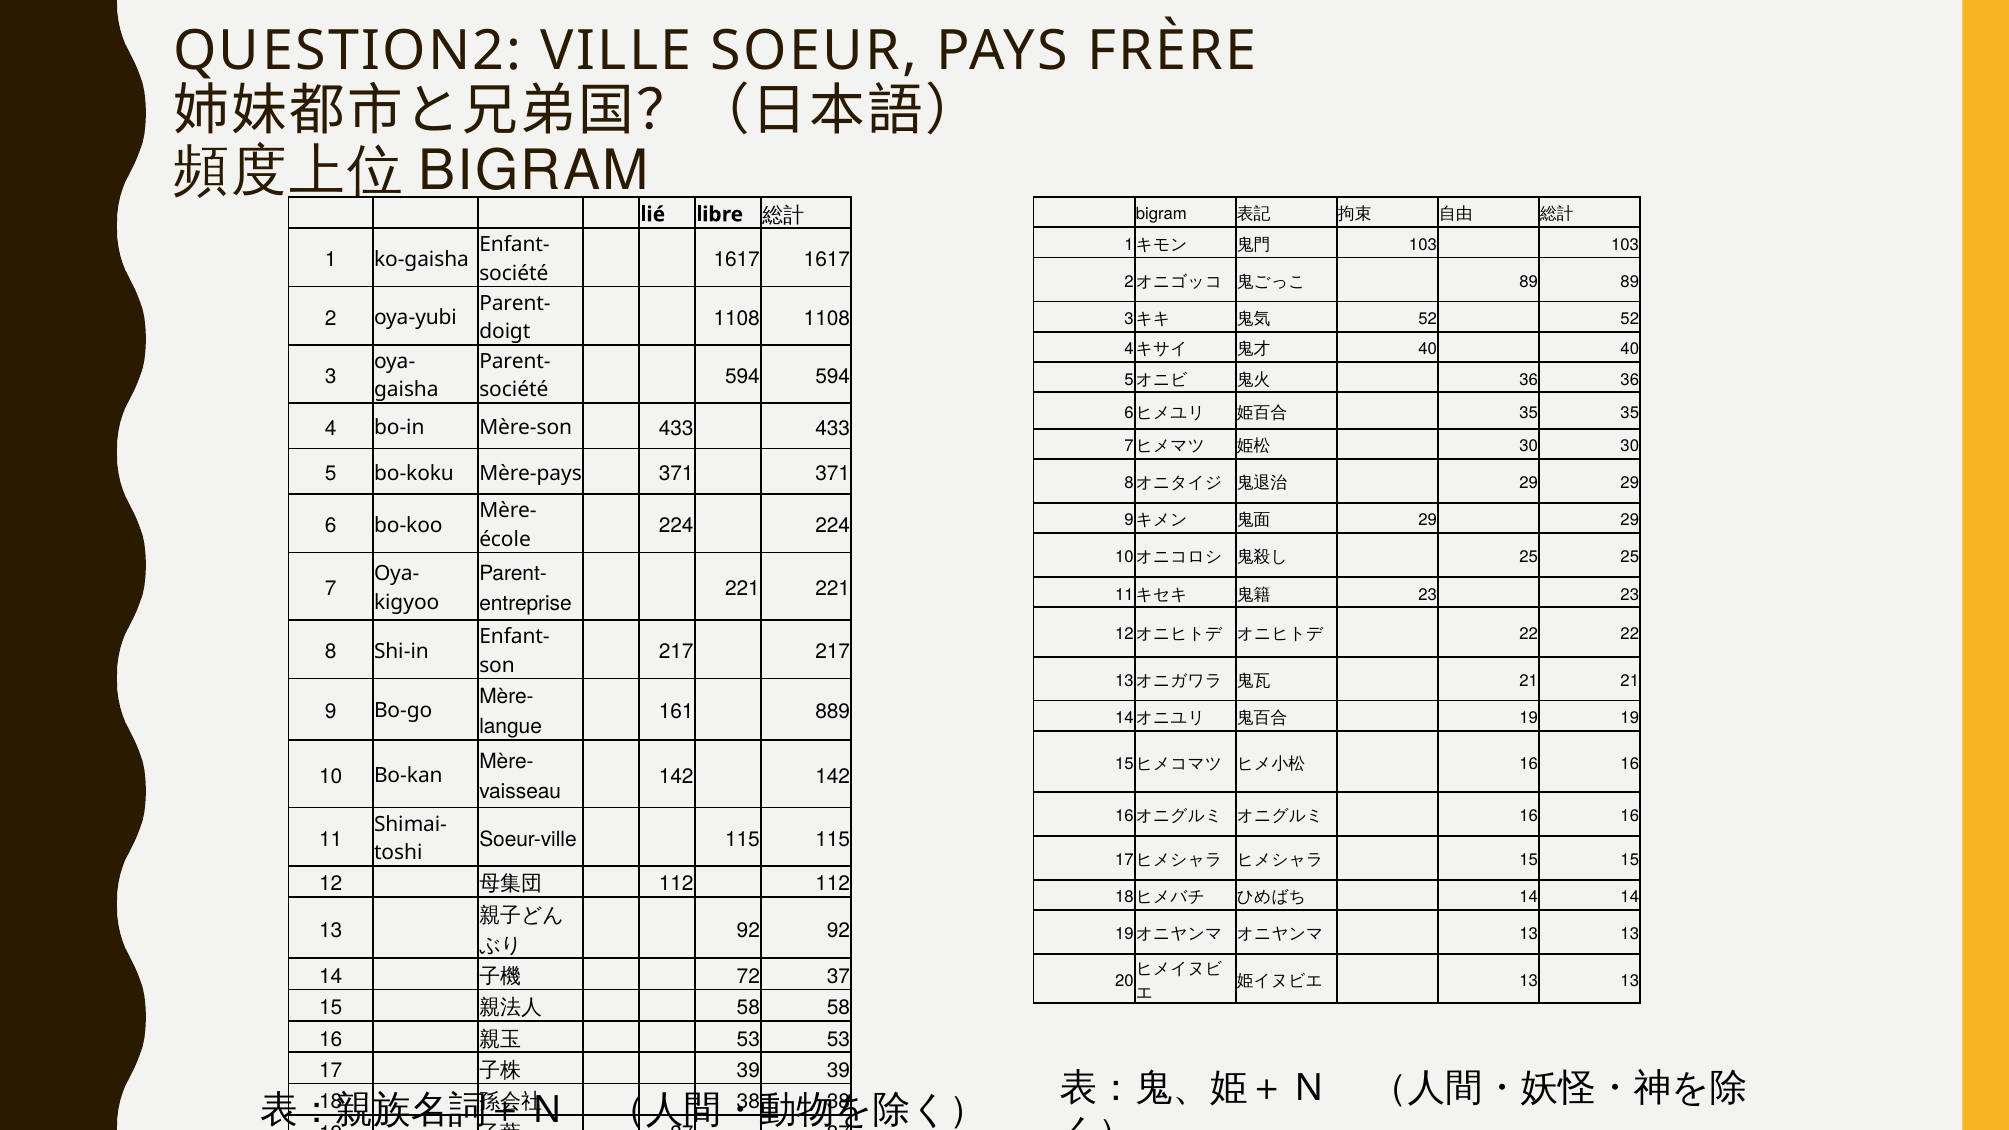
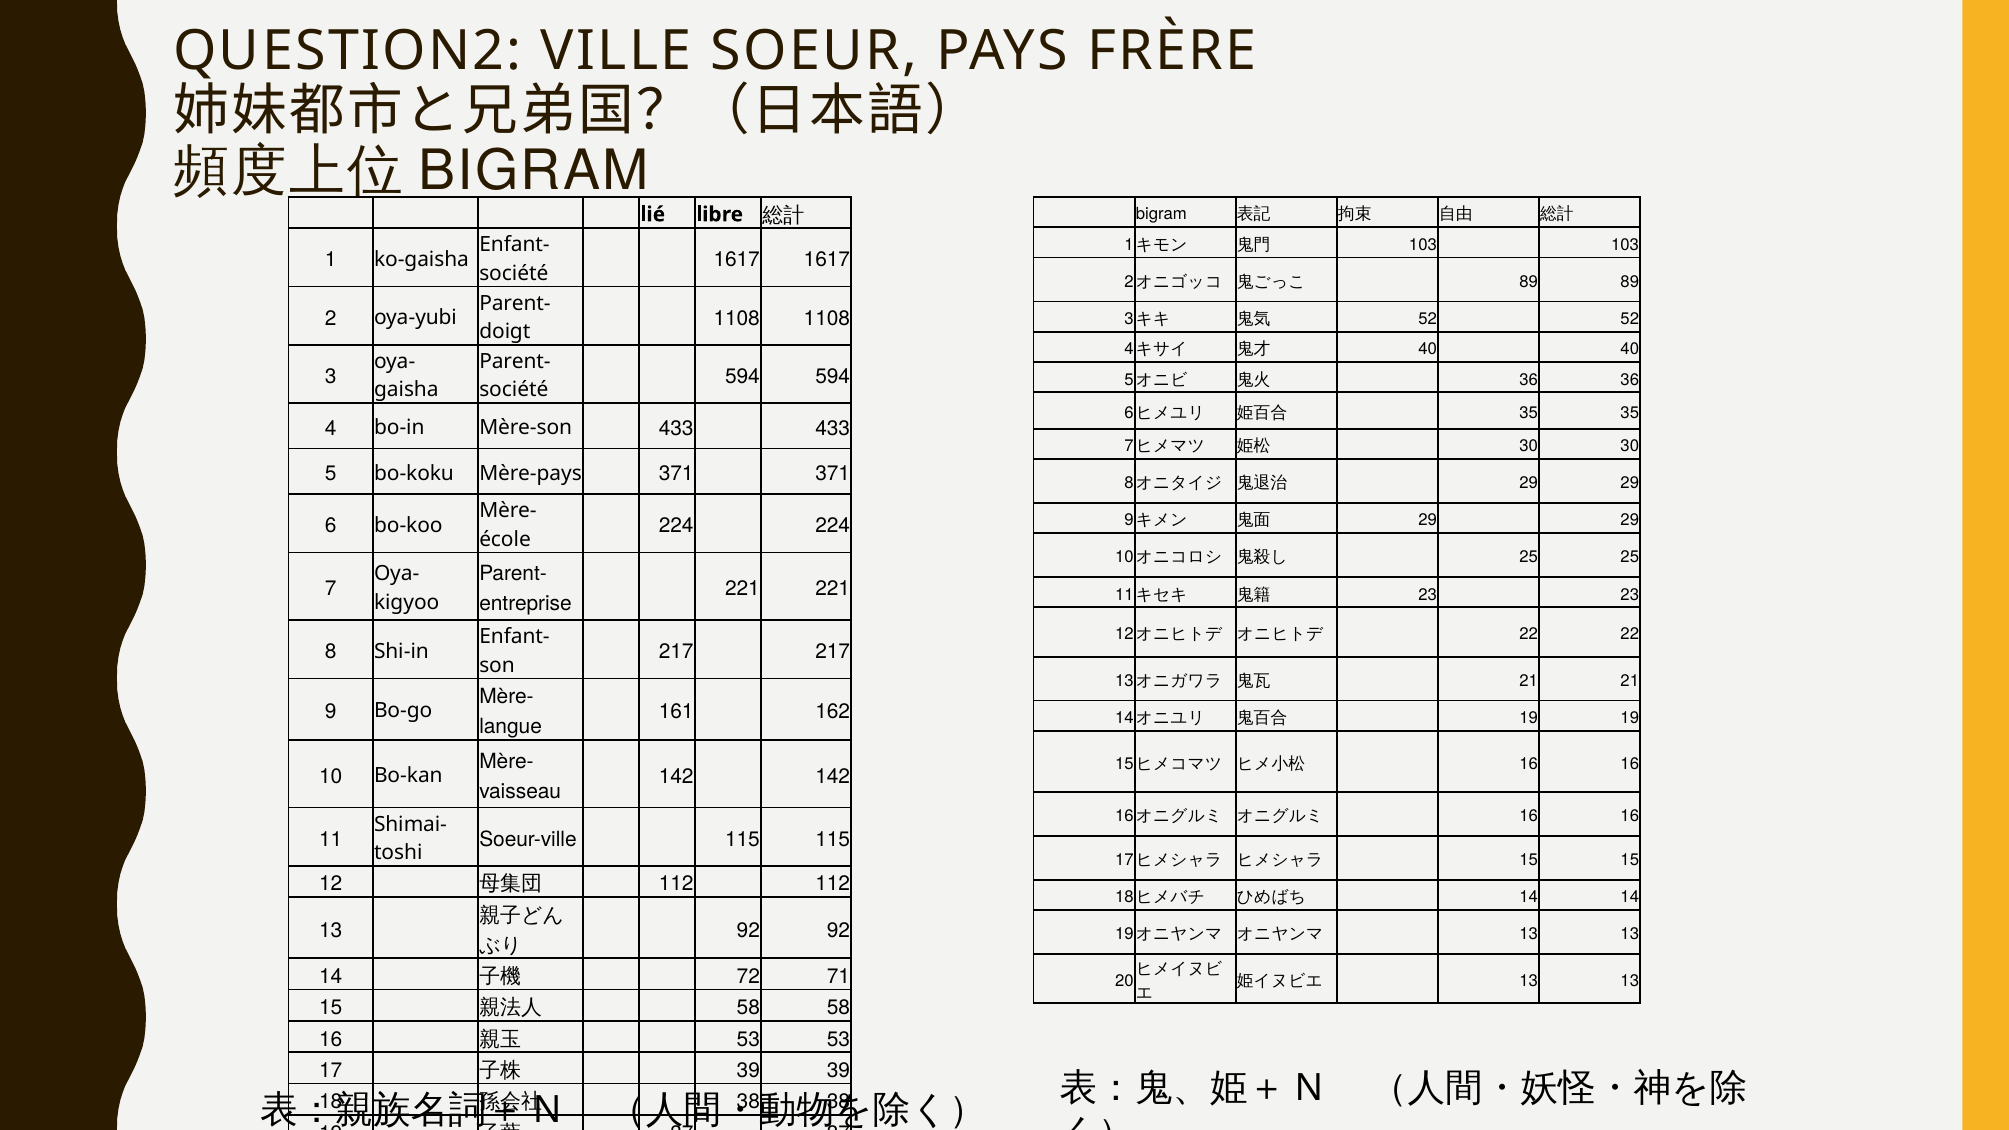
889: 889 -> 162
72 37: 37 -> 71
